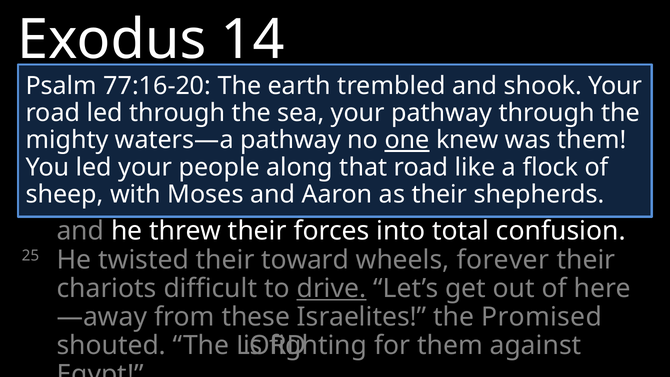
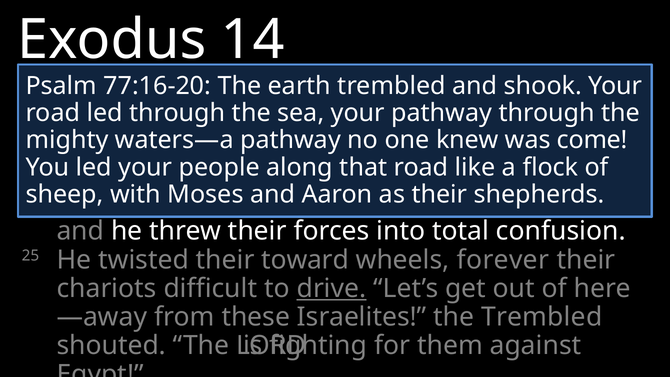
one underline: present -> none
was them: them -> come
the Promised: Promised -> Trembled
